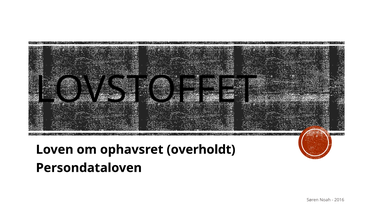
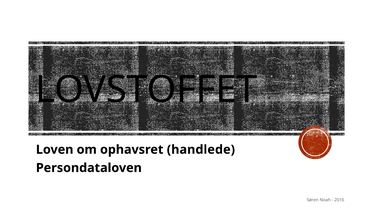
overholdt: overholdt -> handlede
